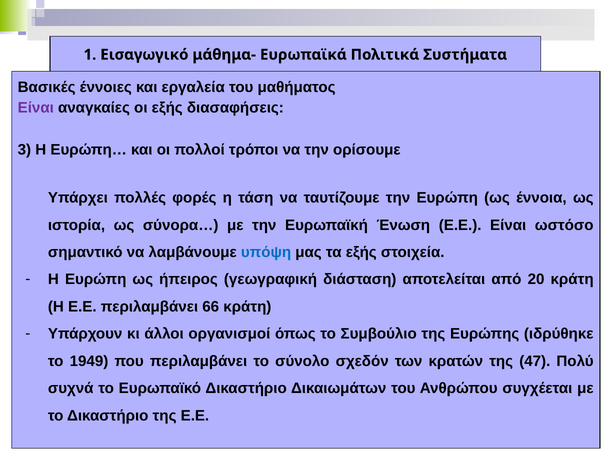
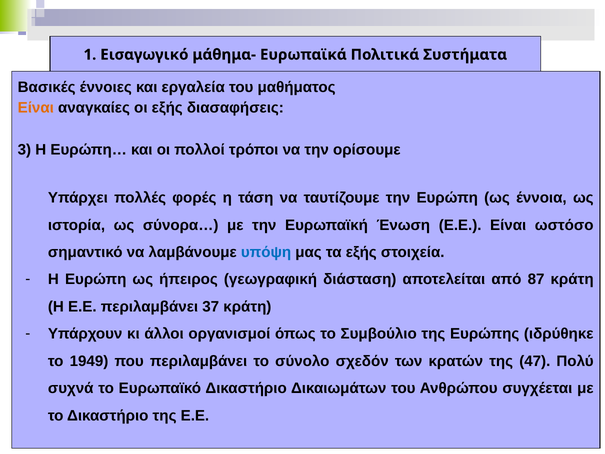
Είναι at (36, 108) colour: purple -> orange
20: 20 -> 87
66: 66 -> 37
